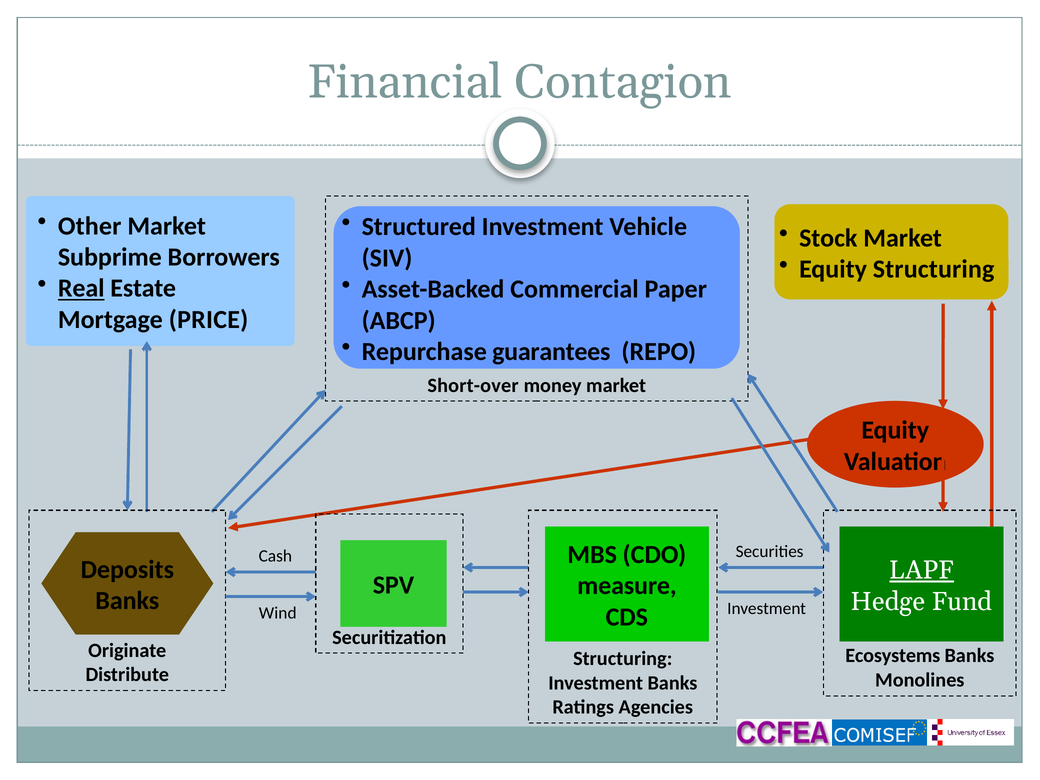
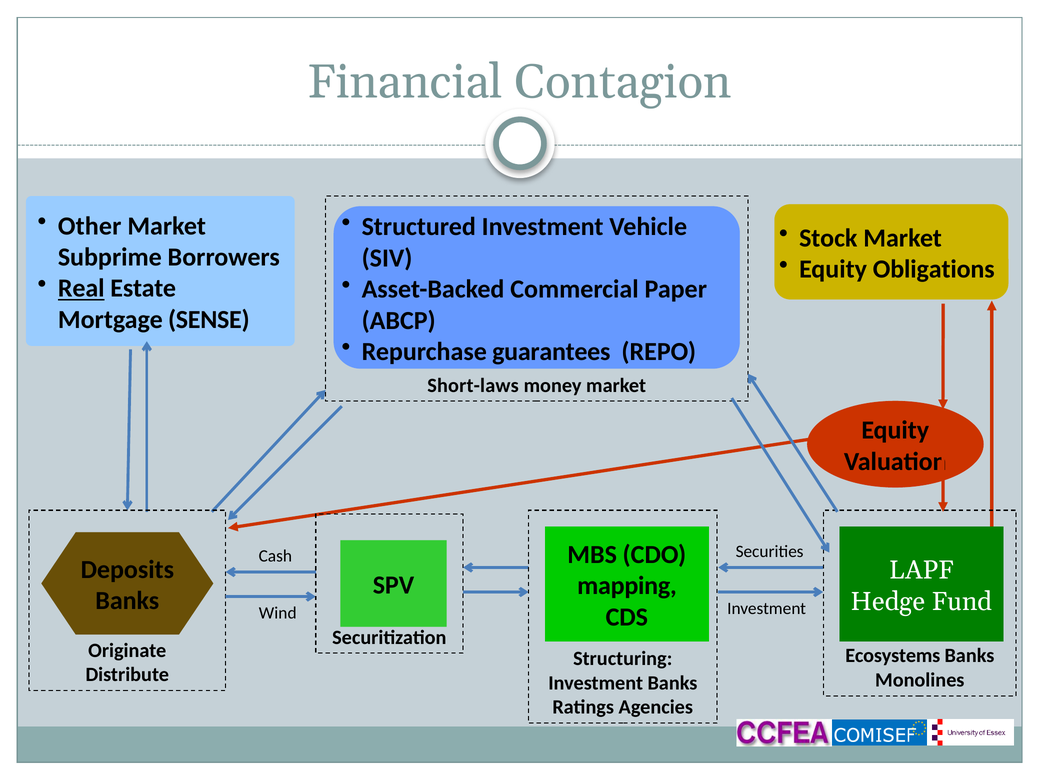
Equity Structuring: Structuring -> Obligations
PRICE: PRICE -> SENSE
Short-over: Short-over -> Short-laws
LAPF underline: present -> none
measure: measure -> mapping
